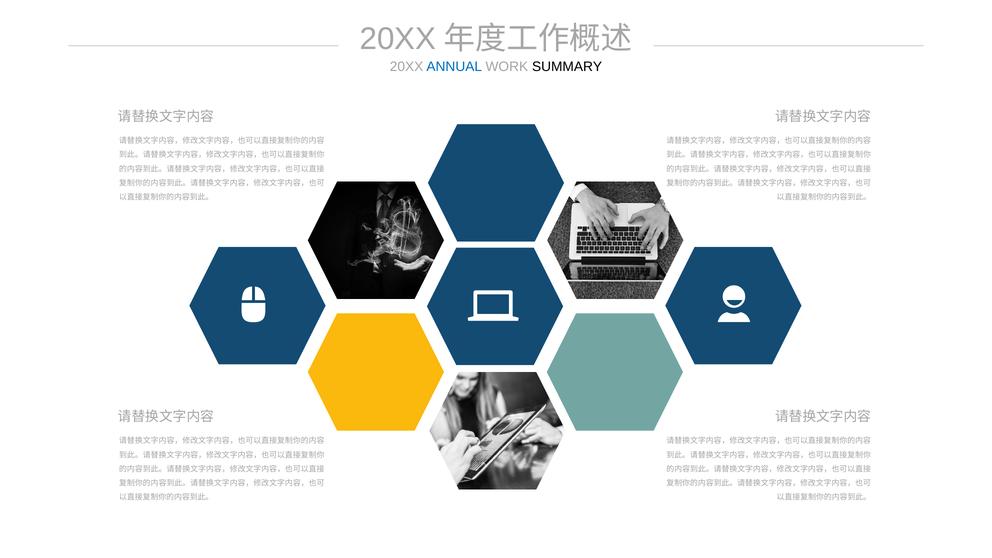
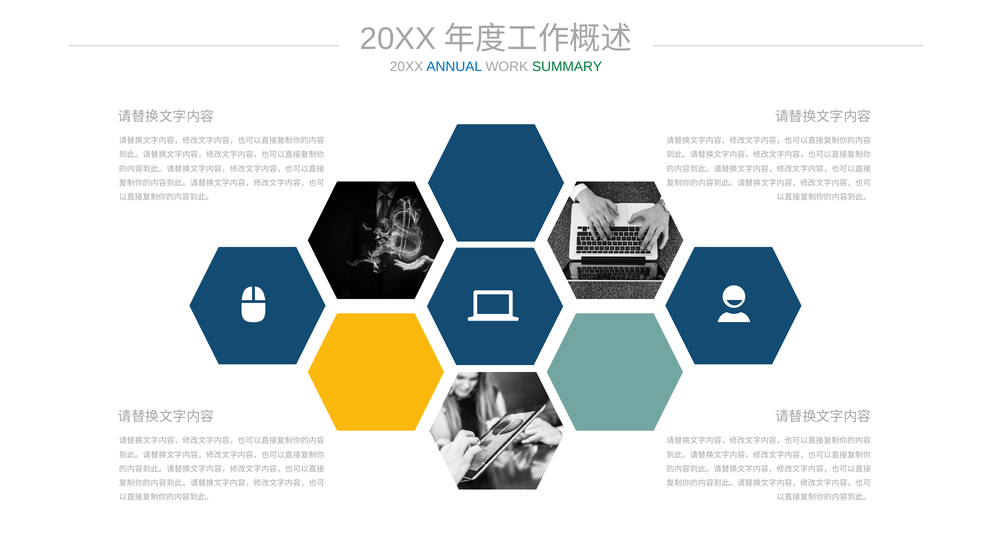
SUMMARY colour: black -> green
